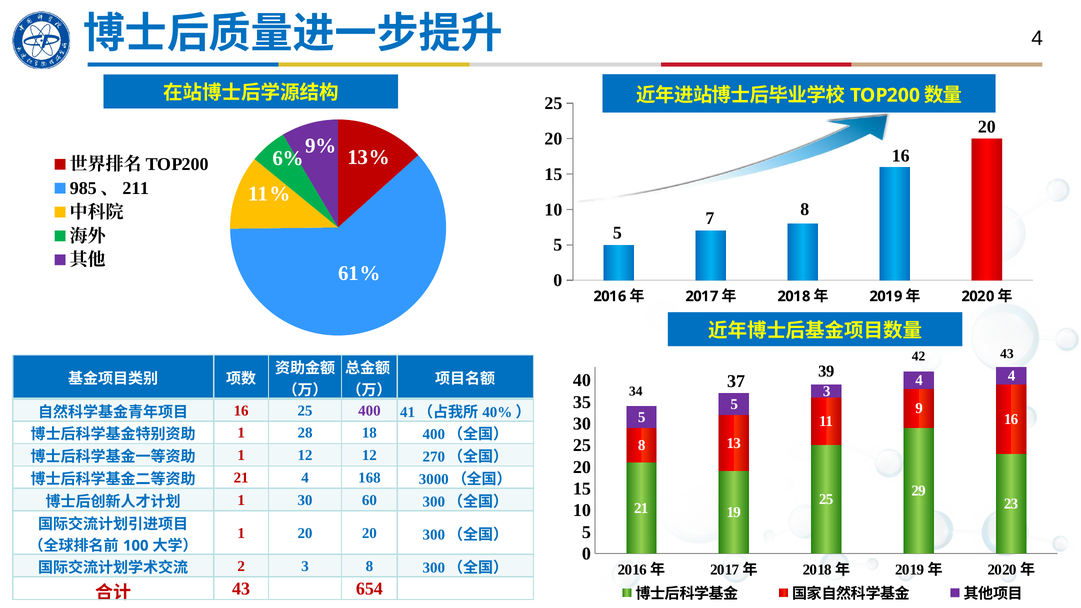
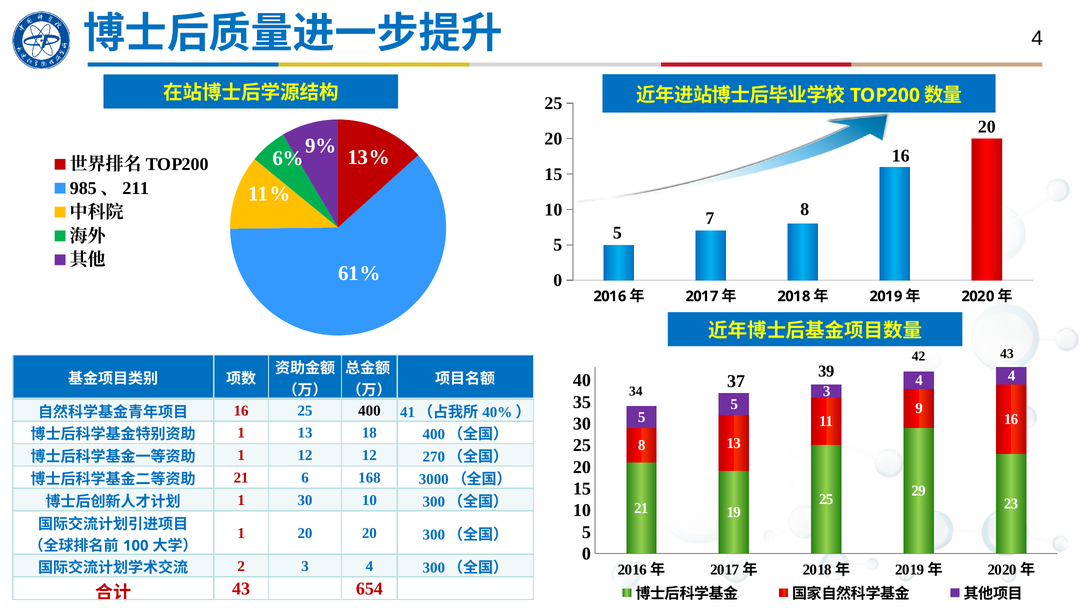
400 colour: purple -> black
1 28: 28 -> 13
21 4: 4 -> 6
30 60: 60 -> 10
2 3 8: 8 -> 4
